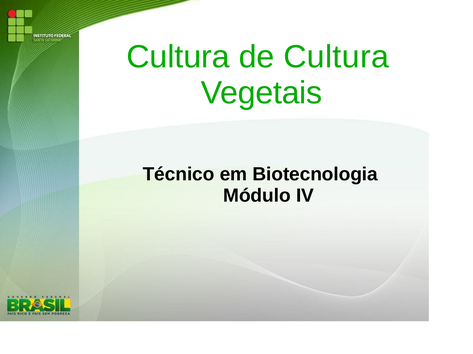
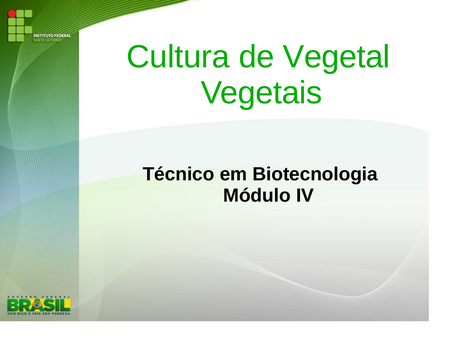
de Cultura: Cultura -> Vegetal
